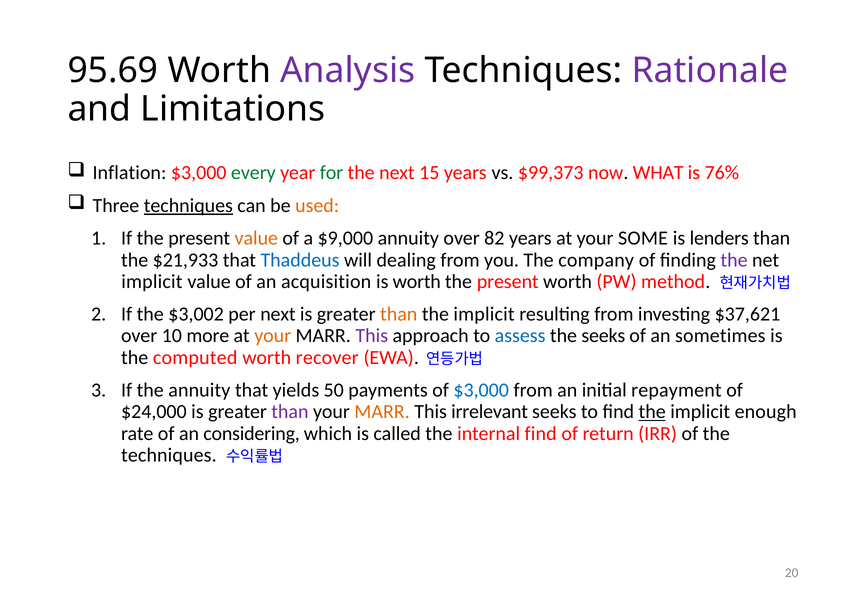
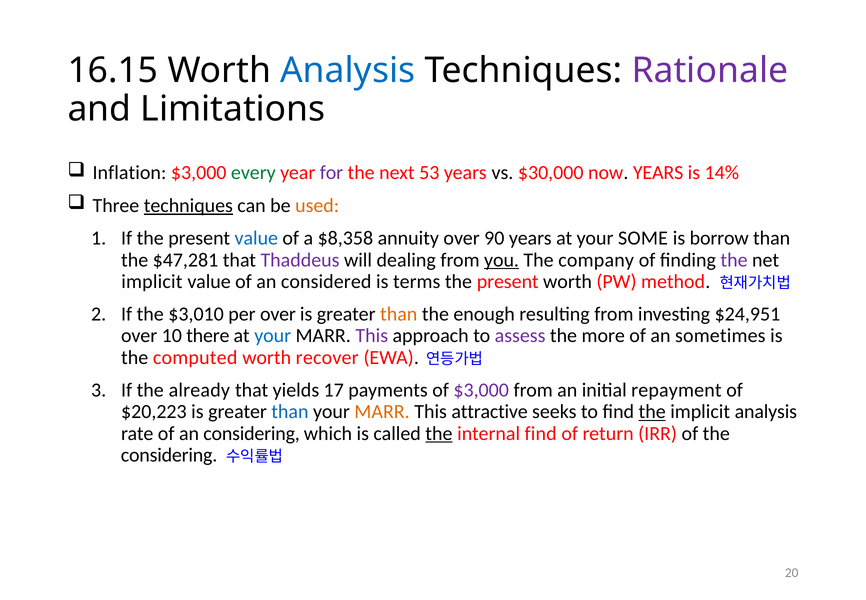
95.69: 95.69 -> 16.15
Analysis at (348, 70) colour: purple -> blue
for colour: green -> purple
15: 15 -> 53
$99,373: $99,373 -> $30,000
now WHAT: WHAT -> YEARS
76%: 76% -> 14%
value at (256, 238) colour: orange -> blue
$9,000: $9,000 -> $8,358
82: 82 -> 90
lenders: lenders -> borrow
$21,933: $21,933 -> $47,281
Thaddeus colour: blue -> purple
you underline: none -> present
acquisition: acquisition -> considered
is worth: worth -> terms
$3,002: $3,002 -> $3,010
per next: next -> over
implicit at (484, 314): implicit -> enough
$37,621: $37,621 -> $24,951
more: more -> there
your at (273, 336) colour: orange -> blue
assess colour: blue -> purple
the seeks: seeks -> more
the annuity: annuity -> already
50: 50 -> 17
$3,000 at (481, 390) colour: blue -> purple
$24,000: $24,000 -> $20,223
than at (290, 412) colour: purple -> blue
irrelevant: irrelevant -> attractive
implicit enough: enough -> analysis
the at (439, 433) underline: none -> present
techniques at (169, 455): techniques -> considering
